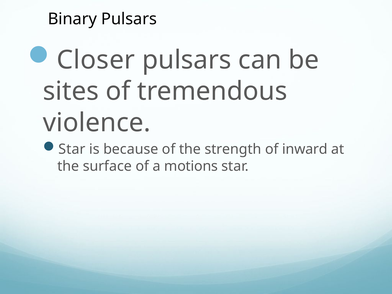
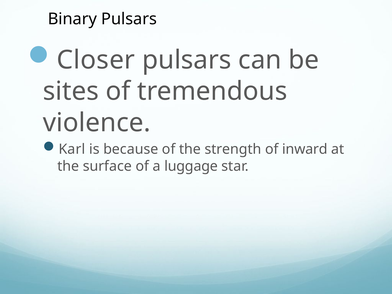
Star at (72, 149): Star -> Karl
motions: motions -> luggage
